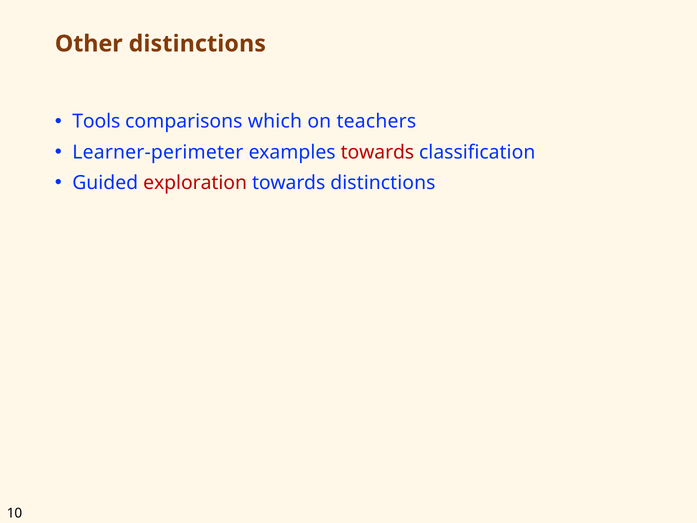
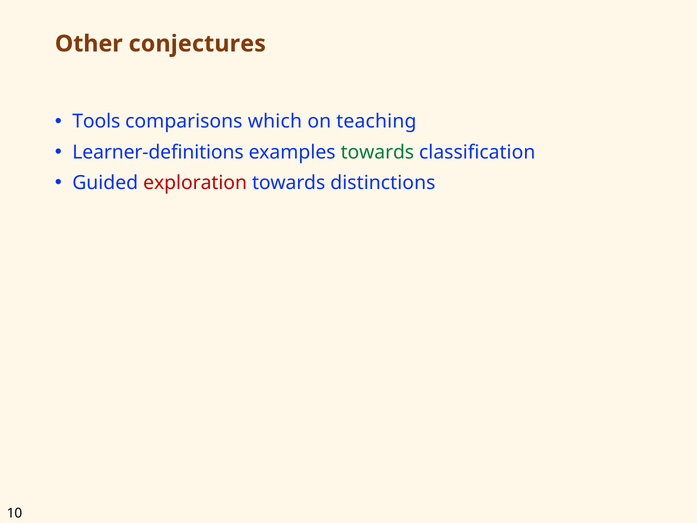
Other distinctions: distinctions -> conjectures
teachers: teachers -> teaching
Learner-perimeter: Learner-perimeter -> Learner-definitions
towards at (377, 152) colour: red -> green
